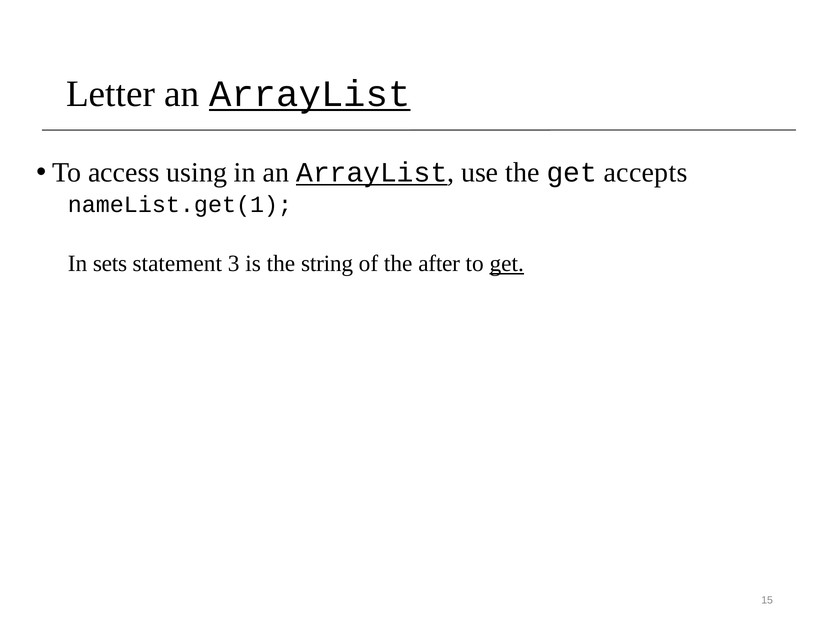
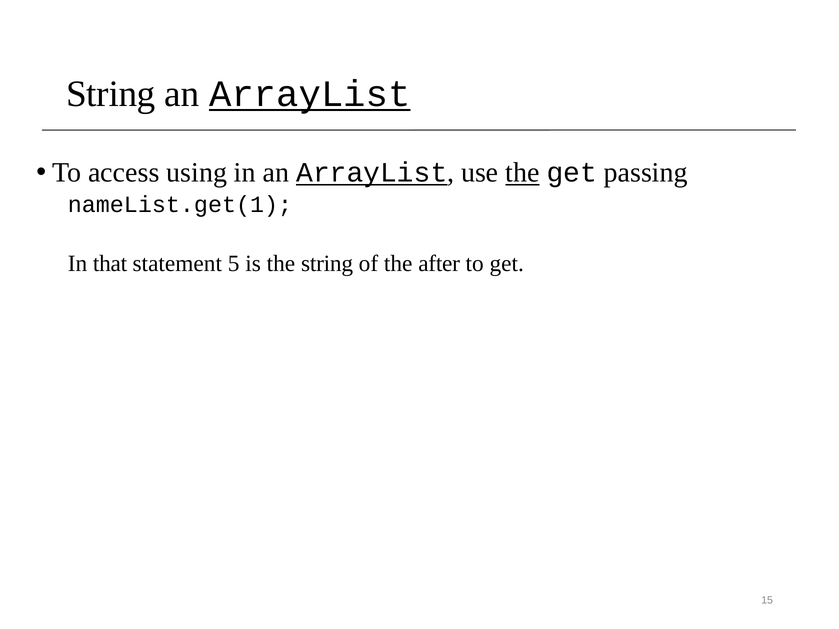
Letter at (111, 94): Letter -> String
the at (522, 173) underline: none -> present
accepts: accepts -> passing
sets: sets -> that
3: 3 -> 5
get at (507, 264) underline: present -> none
